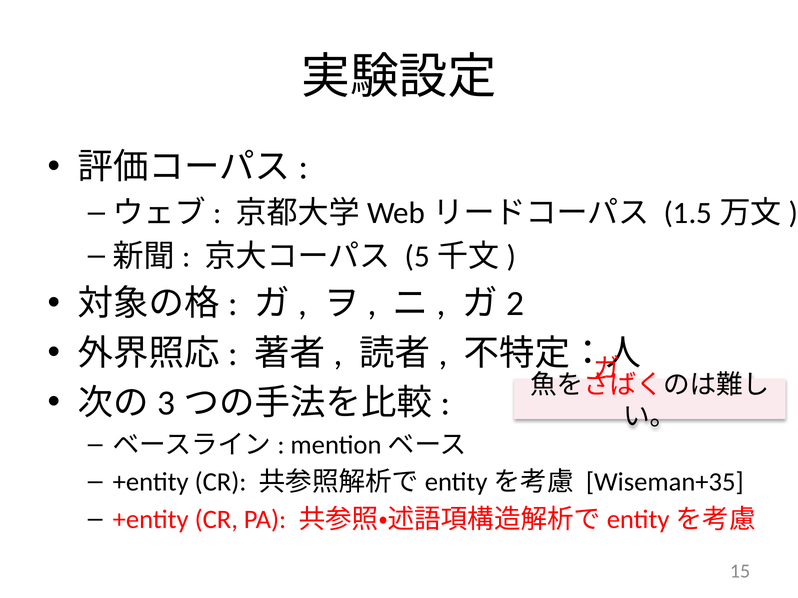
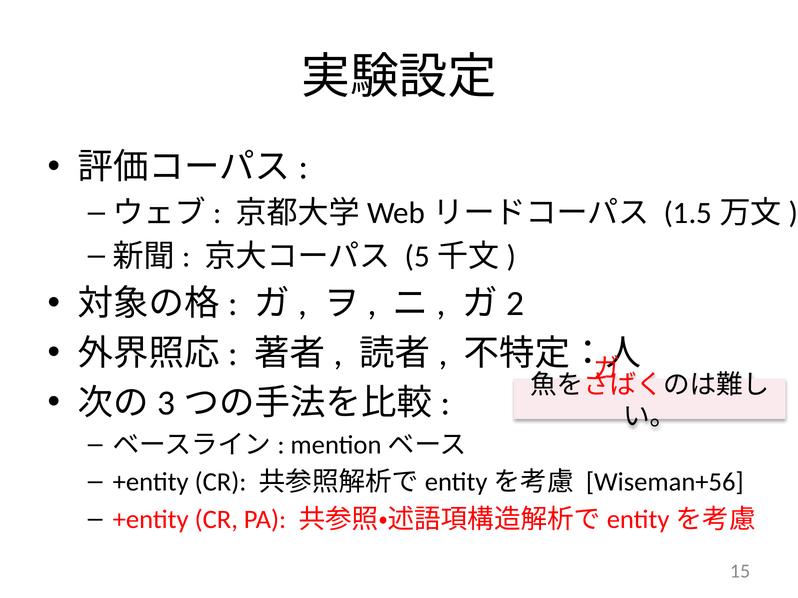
Wiseman+35: Wiseman+35 -> Wiseman+56
